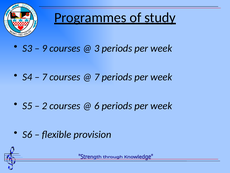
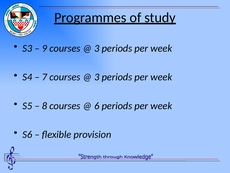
7 at (97, 77): 7 -> 3
2: 2 -> 8
